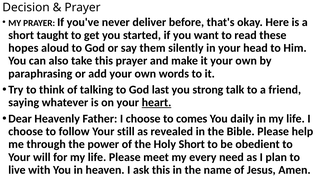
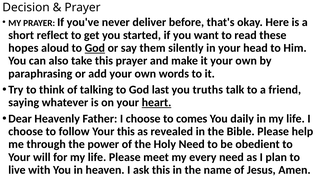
taught: taught -> reflect
God at (95, 48) underline: none -> present
strong: strong -> truths
Your still: still -> this
Holy Short: Short -> Need
